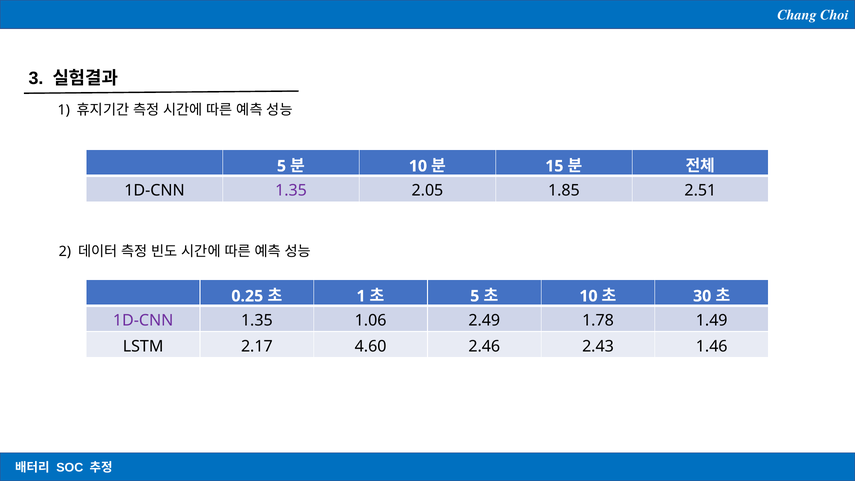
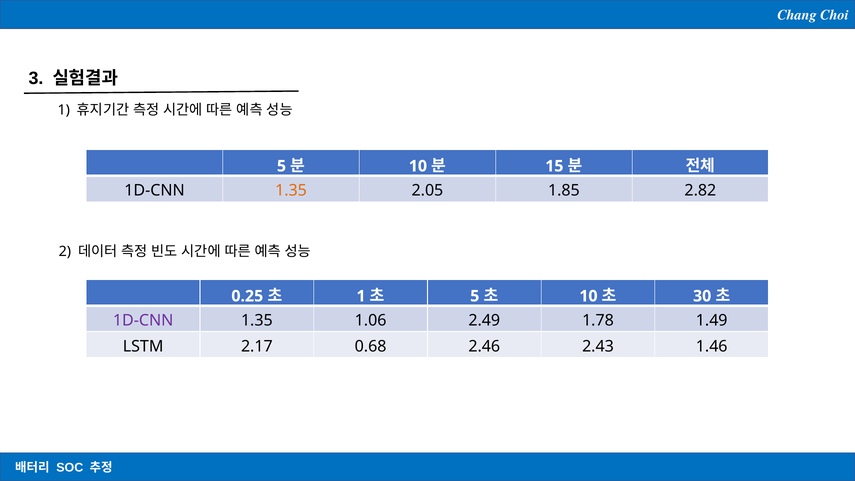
1.35 at (291, 191) colour: purple -> orange
2.51: 2.51 -> 2.82
4.60: 4.60 -> 0.68
